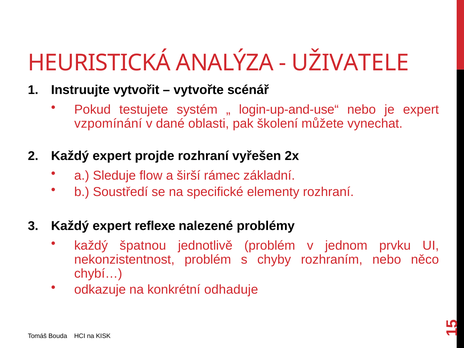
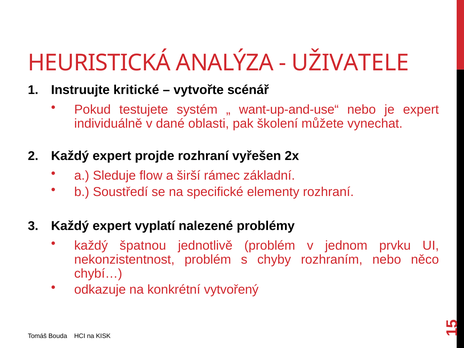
vytvořit: vytvořit -> kritické
login-up-and-use“: login-up-and-use“ -> want-up-and-use“
vzpomínání: vzpomínání -> individuálně
reflexe: reflexe -> vyplatí
odhaduje: odhaduje -> vytvořený
